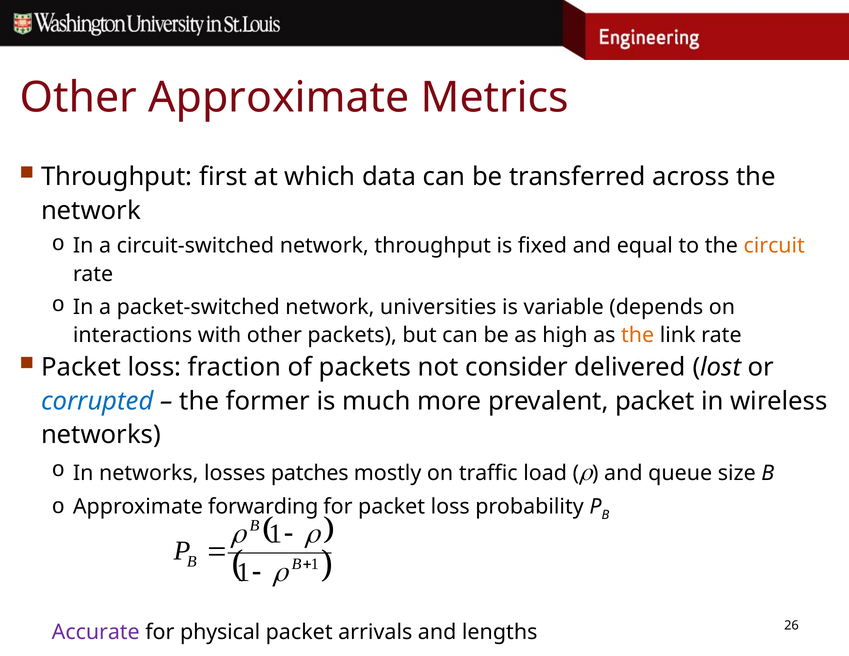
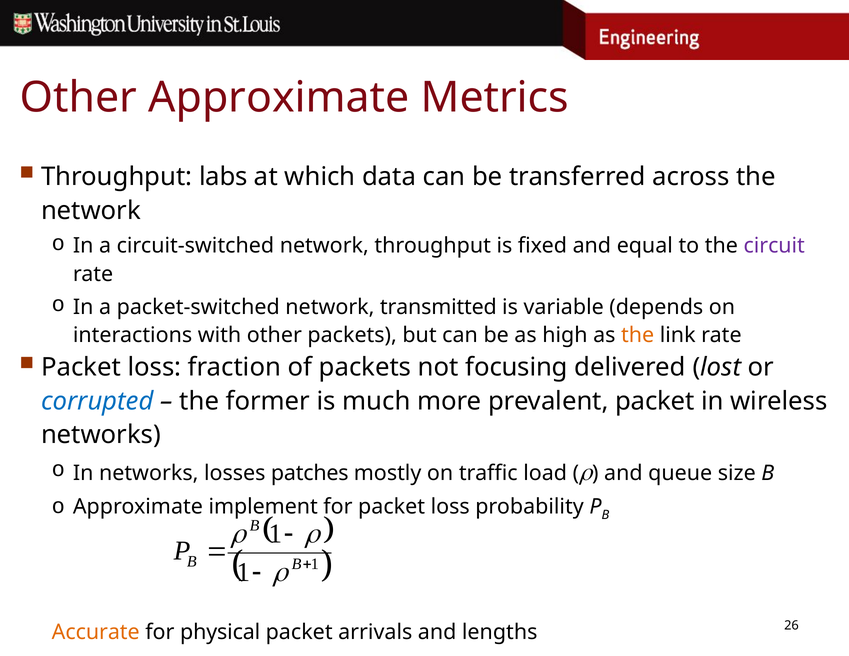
first: first -> labs
circuit colour: orange -> purple
universities: universities -> transmitted
consider: consider -> focusing
forwarding: forwarding -> implement
Accurate colour: purple -> orange
